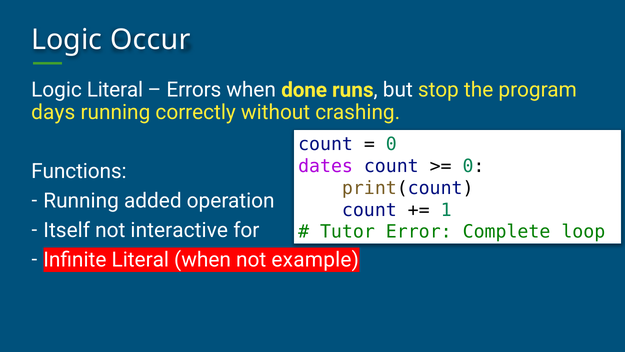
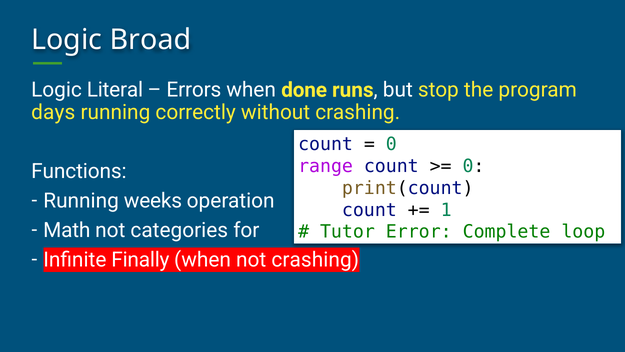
Occur: Occur -> Broad
dates: dates -> range
added: added -> weeks
Itself: Itself -> Math
interactive: interactive -> categories
Infinite Literal: Literal -> Finally
not example: example -> crashing
